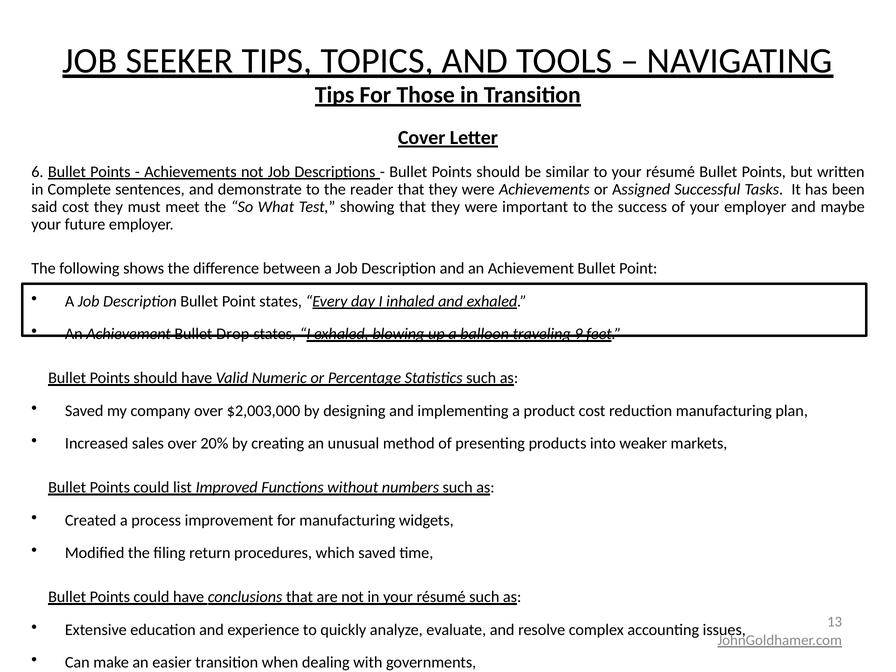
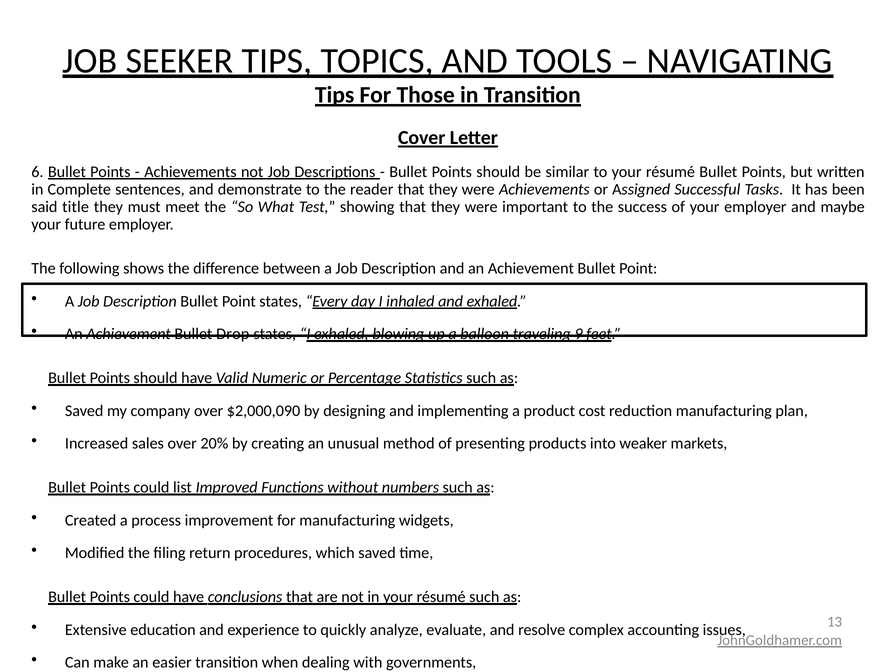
said cost: cost -> title
$2,003,000: $2,003,000 -> $2,000,090
